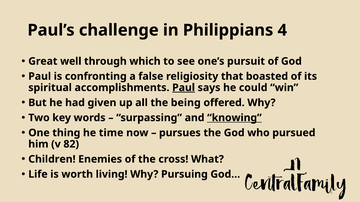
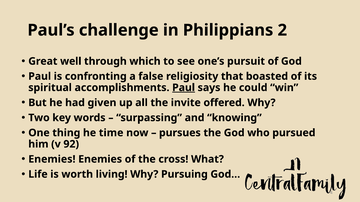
Philippians 4: 4 -> 2
being: being -> invite
knowing underline: present -> none
82: 82 -> 92
Children at (52, 160): Children -> Enemies
